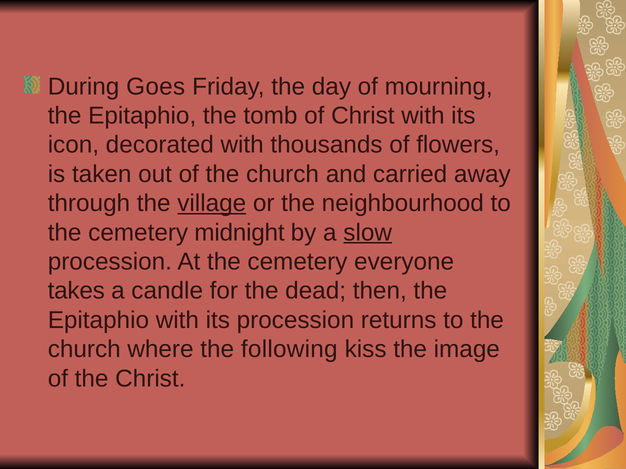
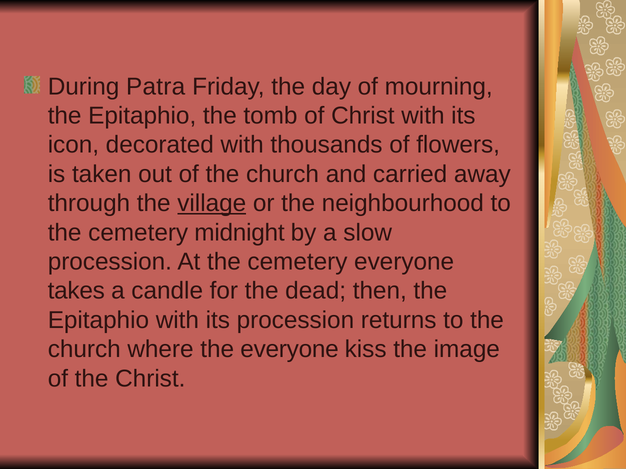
Goes: Goes -> Patra
slow underline: present -> none
the following: following -> everyone
